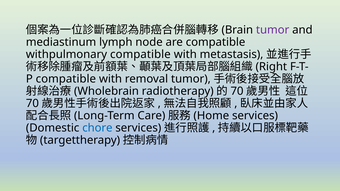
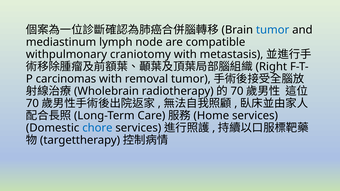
tumor at (273, 30) colour: purple -> blue
withpulmonary compatible: compatible -> craniotomy
compatible at (66, 79): compatible -> carcinomas
